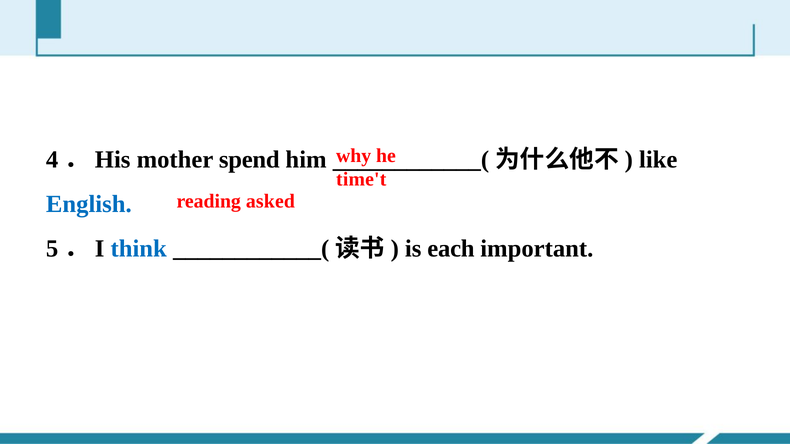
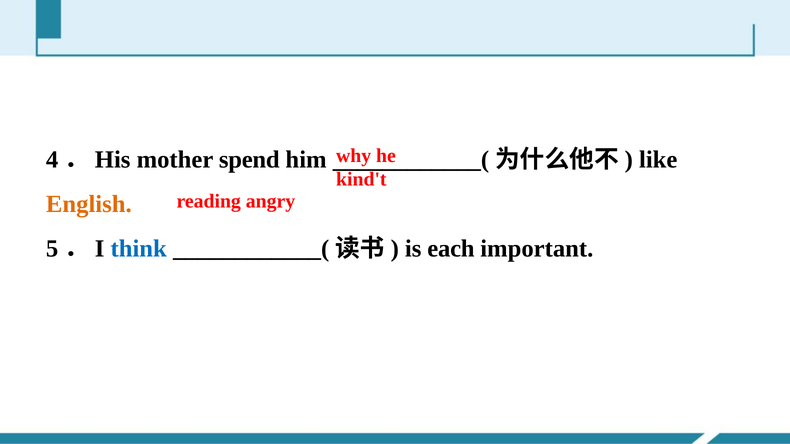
time't: time't -> kind't
asked: asked -> angry
English colour: blue -> orange
